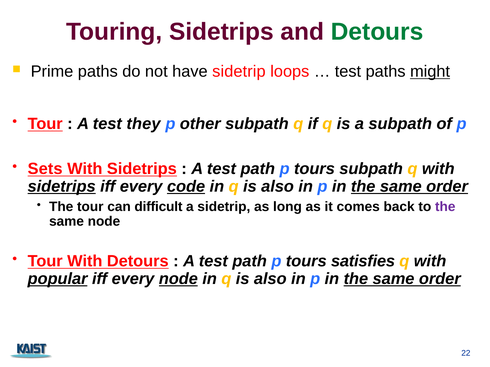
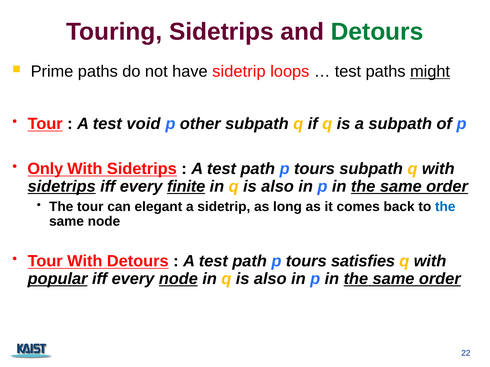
they: they -> void
Sets: Sets -> Only
code: code -> finite
difficult: difficult -> elegant
the at (445, 207) colour: purple -> blue
